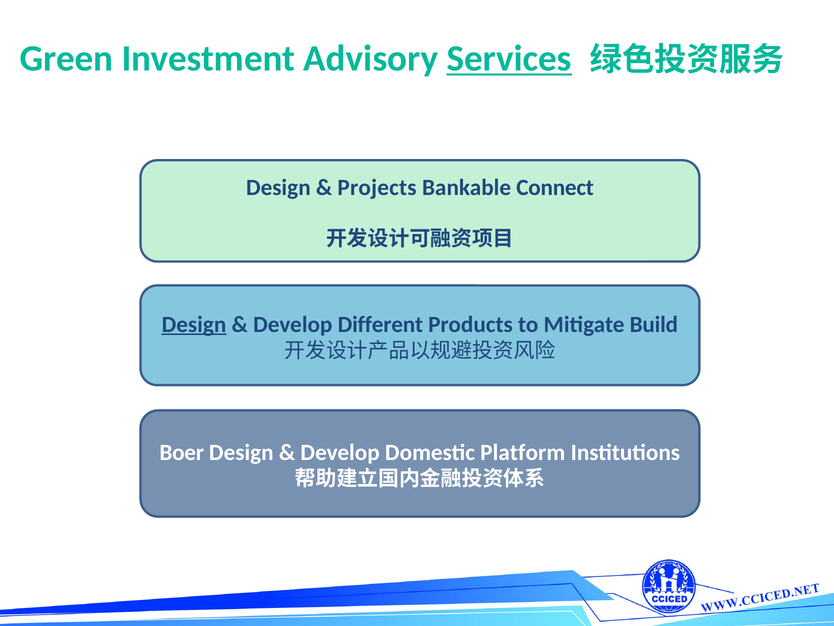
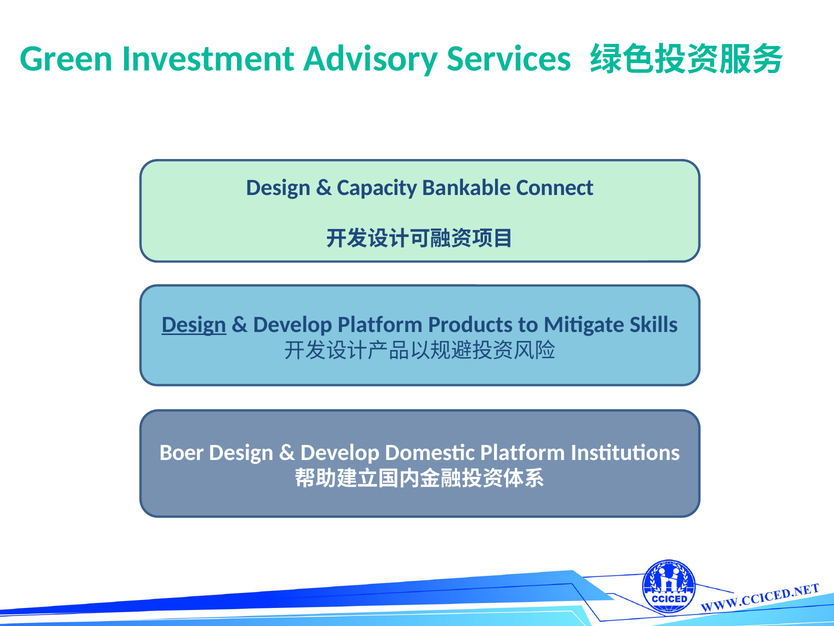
Services underline: present -> none
Projects: Projects -> Capacity
Develop Different: Different -> Platform
Build: Build -> Skills
